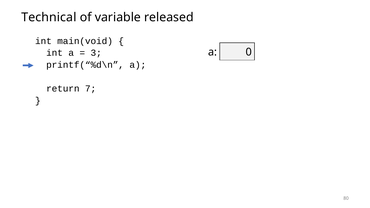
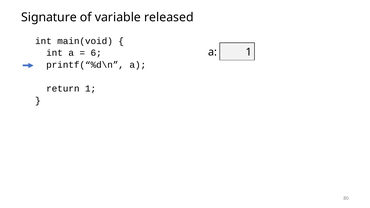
Technical: Technical -> Signature
a 0: 0 -> 1
3: 3 -> 6
return 7: 7 -> 1
